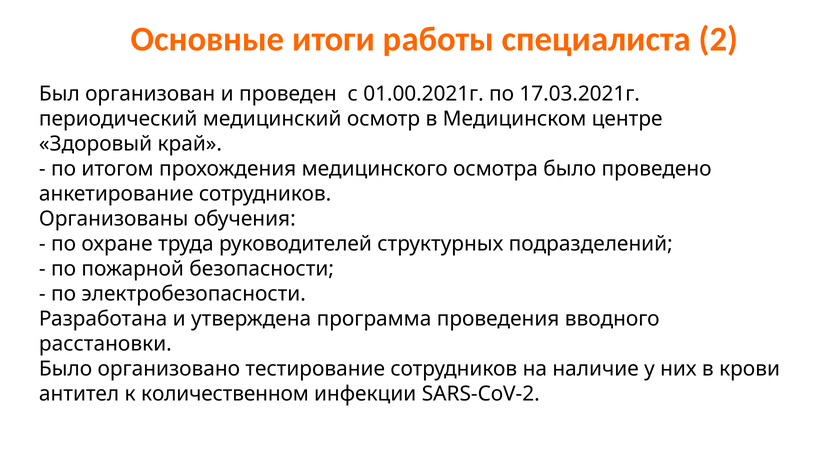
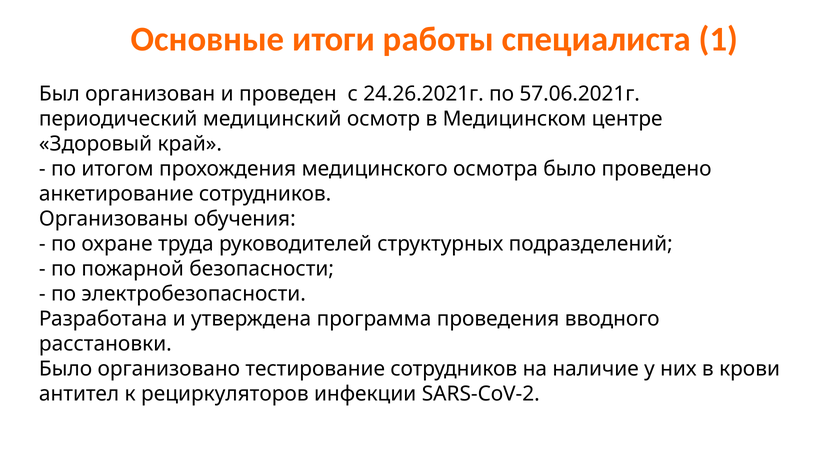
2: 2 -> 1
01.00.2021г: 01.00.2021г -> 24.26.2021г
17.03.2021г: 17.03.2021г -> 57.06.2021г
количественном: количественном -> рециркуляторов
